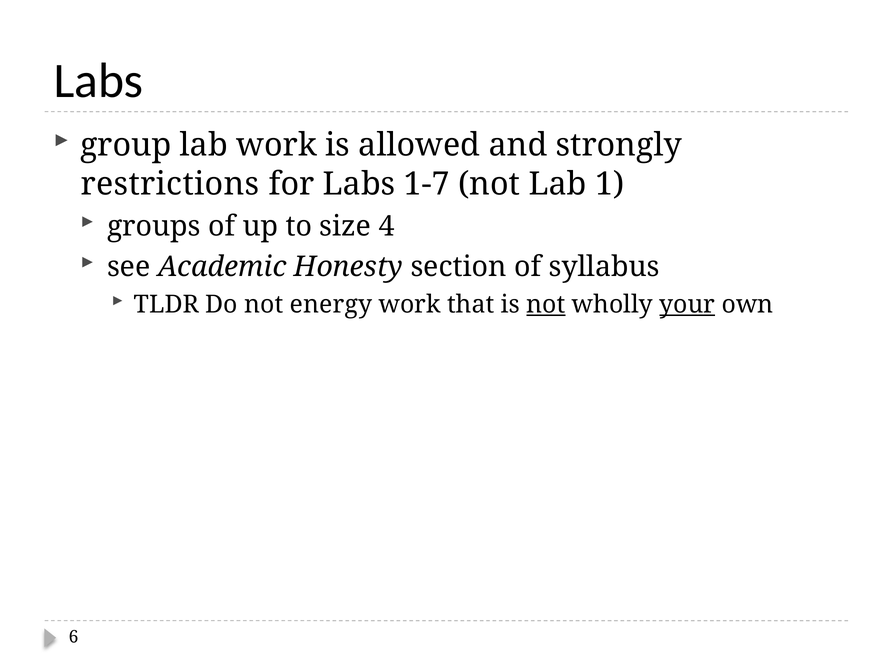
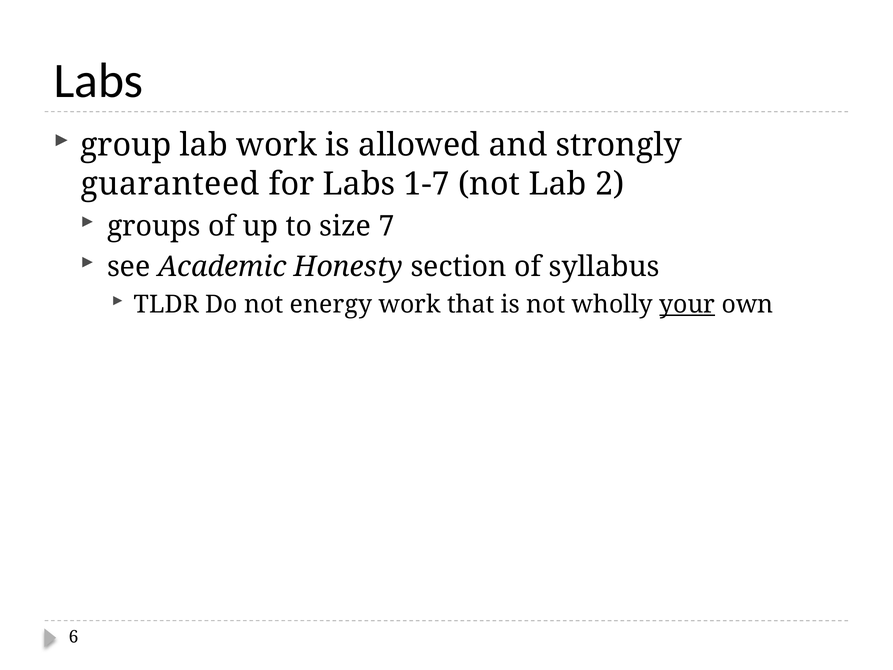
restrictions: restrictions -> guaranteed
1: 1 -> 2
4: 4 -> 7
not at (546, 304) underline: present -> none
